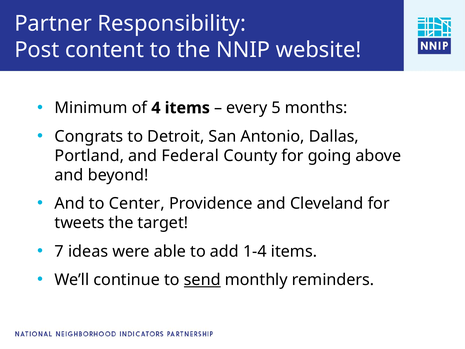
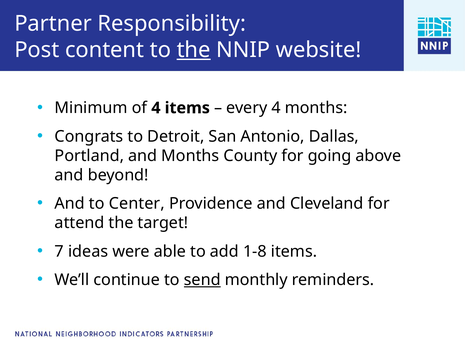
the at (194, 50) underline: none -> present
every 5: 5 -> 4
and Federal: Federal -> Months
tweets: tweets -> attend
1-4: 1-4 -> 1-8
